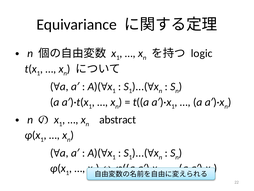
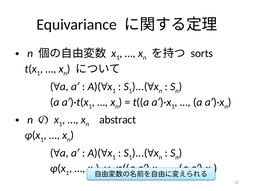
logic: logic -> sorts
